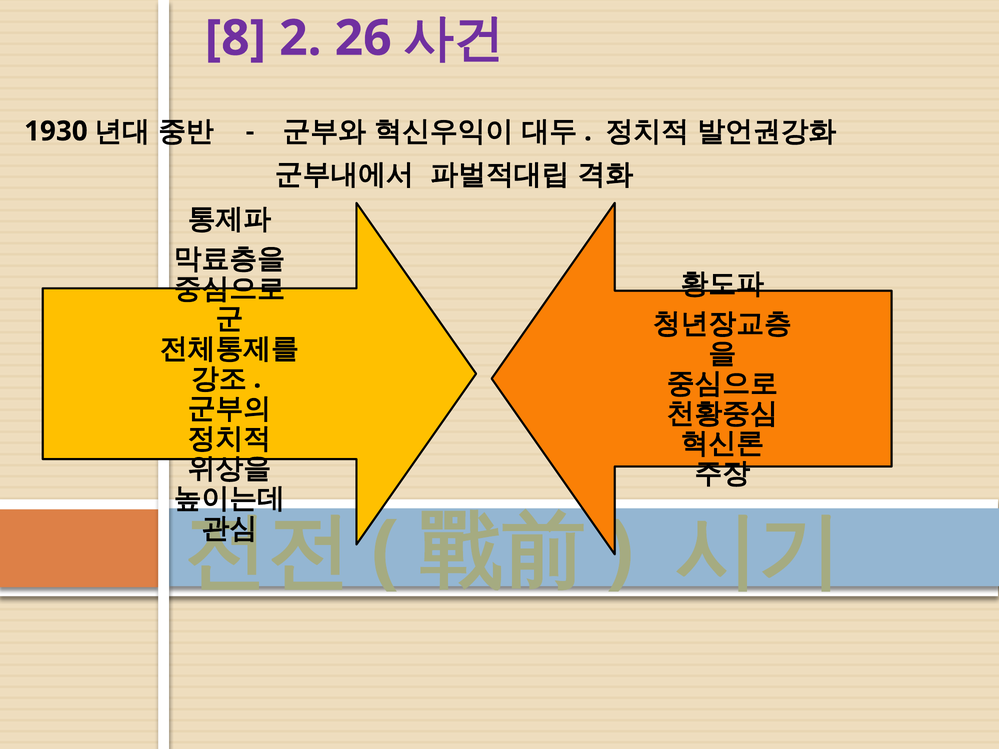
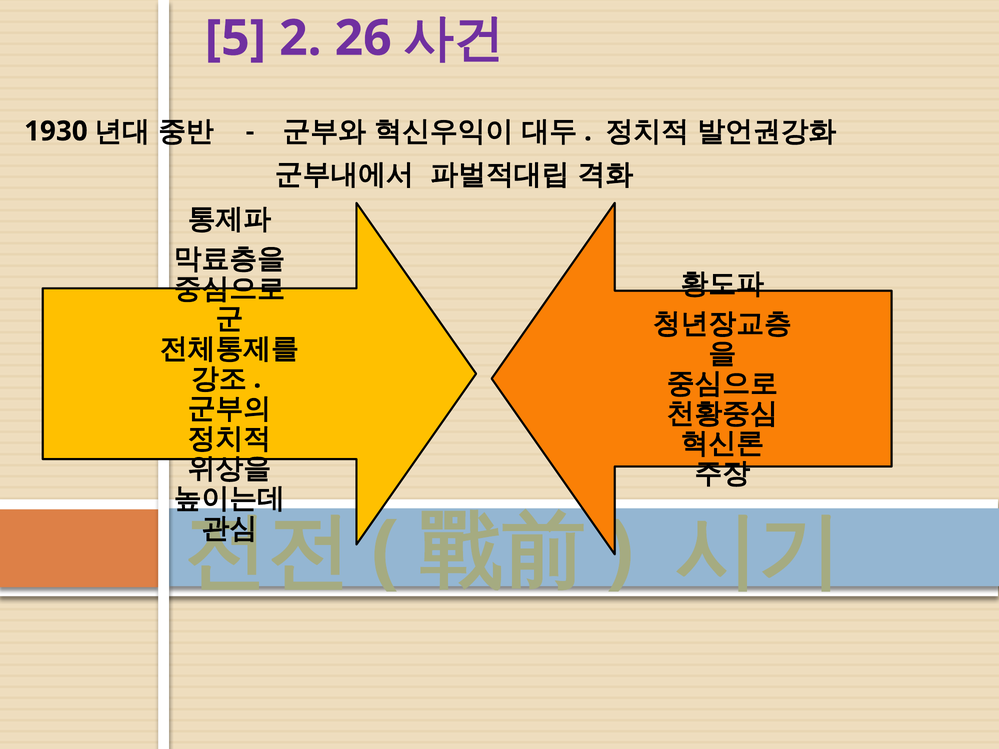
8: 8 -> 5
